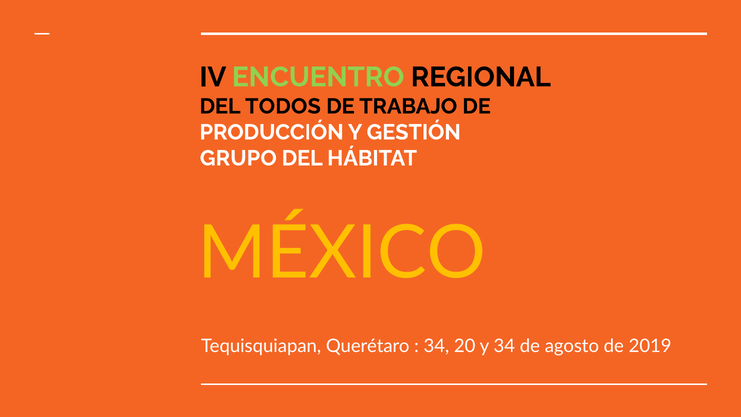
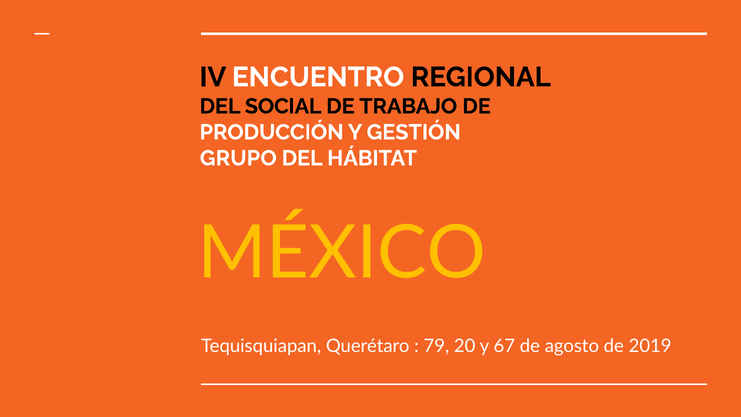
ENCUENTRO colour: light green -> white
TODOS: TODOS -> SOCIAL
34 at (436, 346): 34 -> 79
y 34: 34 -> 67
